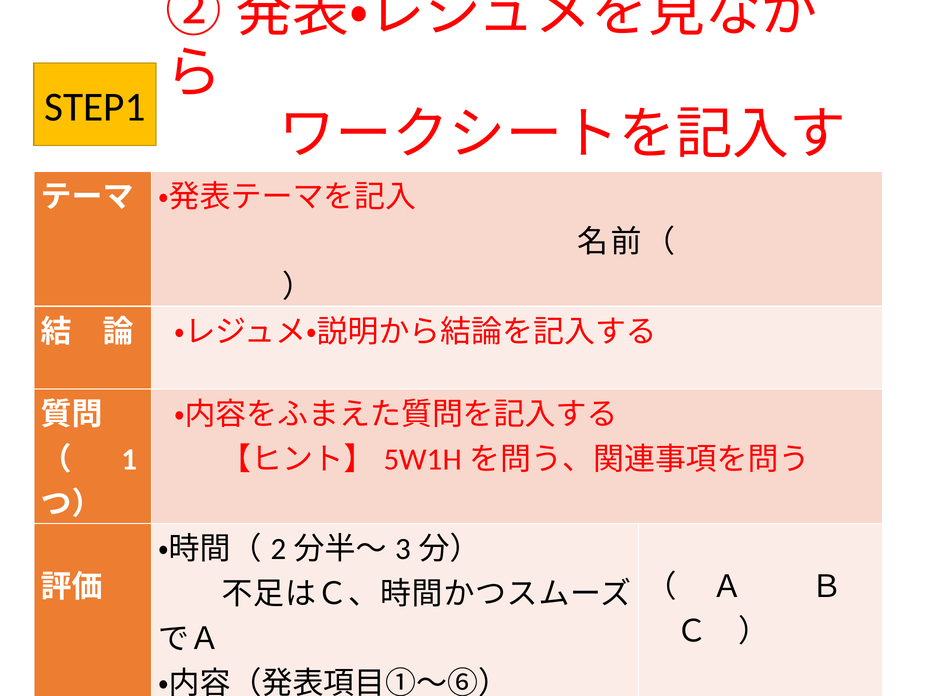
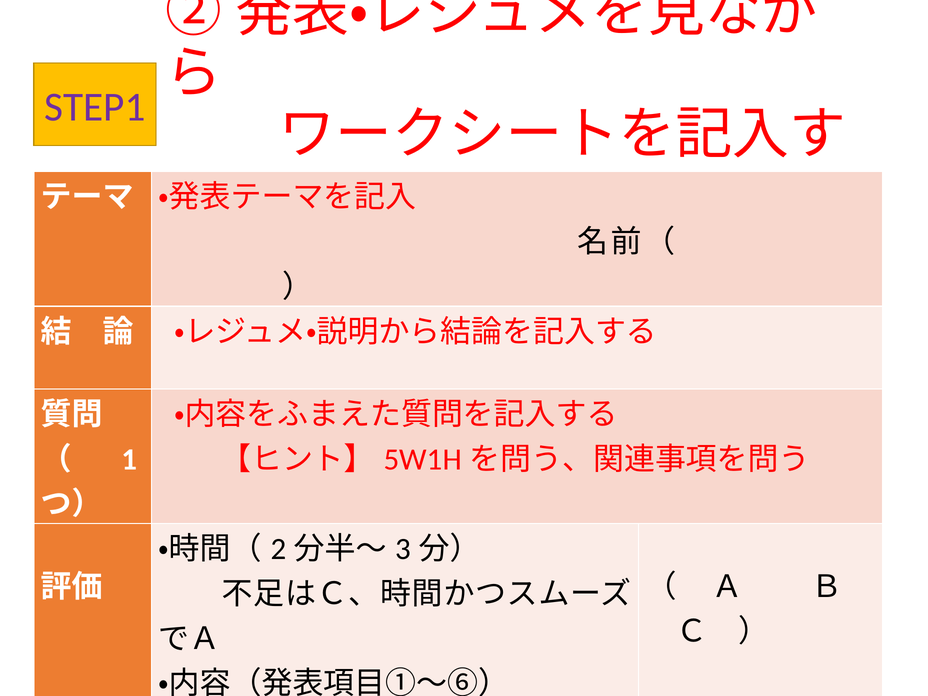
STEP1 colour: black -> purple
